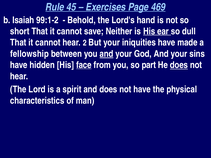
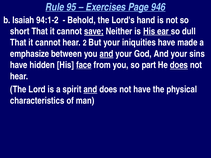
45: 45 -> 95
469: 469 -> 946
99:1-2: 99:1-2 -> 94:1-2
save underline: none -> present
fellowship: fellowship -> emphasize
and at (90, 90) underline: none -> present
